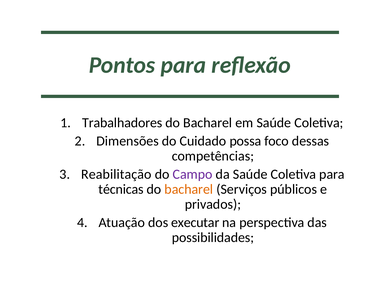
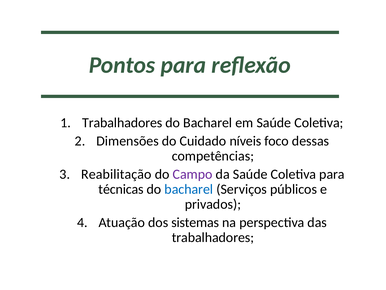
possa: possa -> níveis
bacharel at (189, 189) colour: orange -> blue
executar: executar -> sistemas
possibilidades at (213, 237): possibilidades -> trabalhadores
